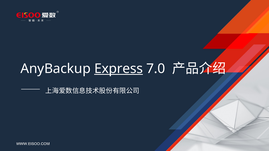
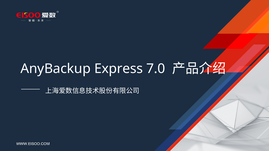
Express underline: present -> none
